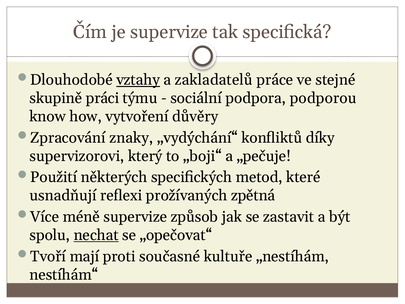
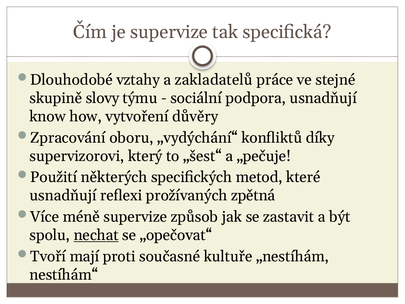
vztahy underline: present -> none
práci: práci -> slovy
podpora podporou: podporou -> usnadňují
znaky: znaky -> oboru
„boji“: „boji“ -> „šest“
